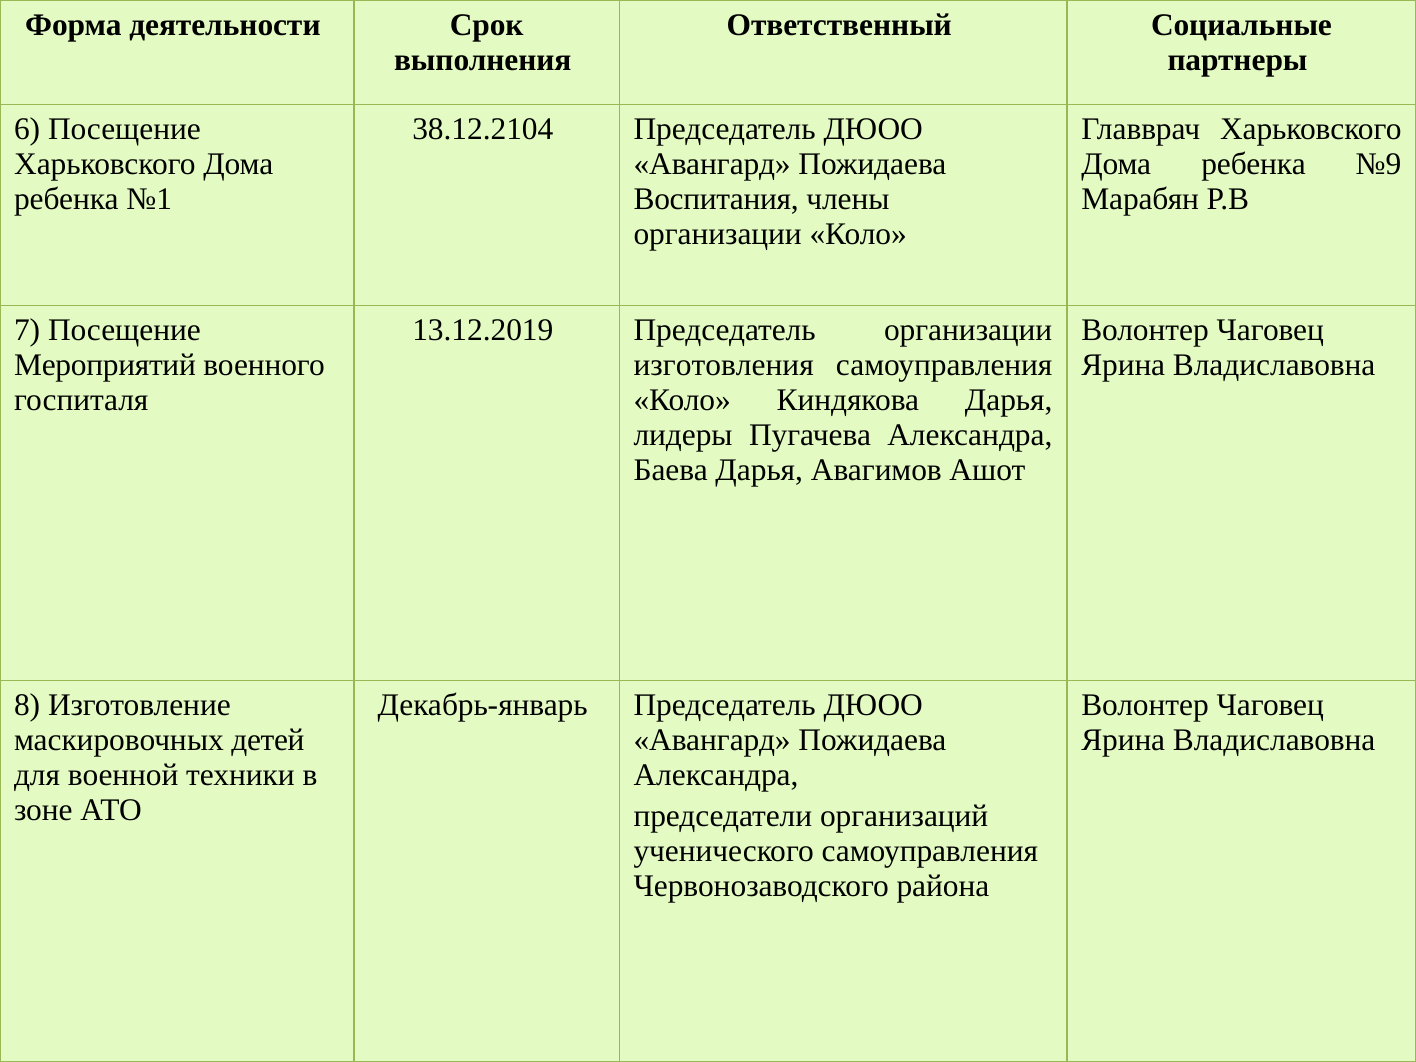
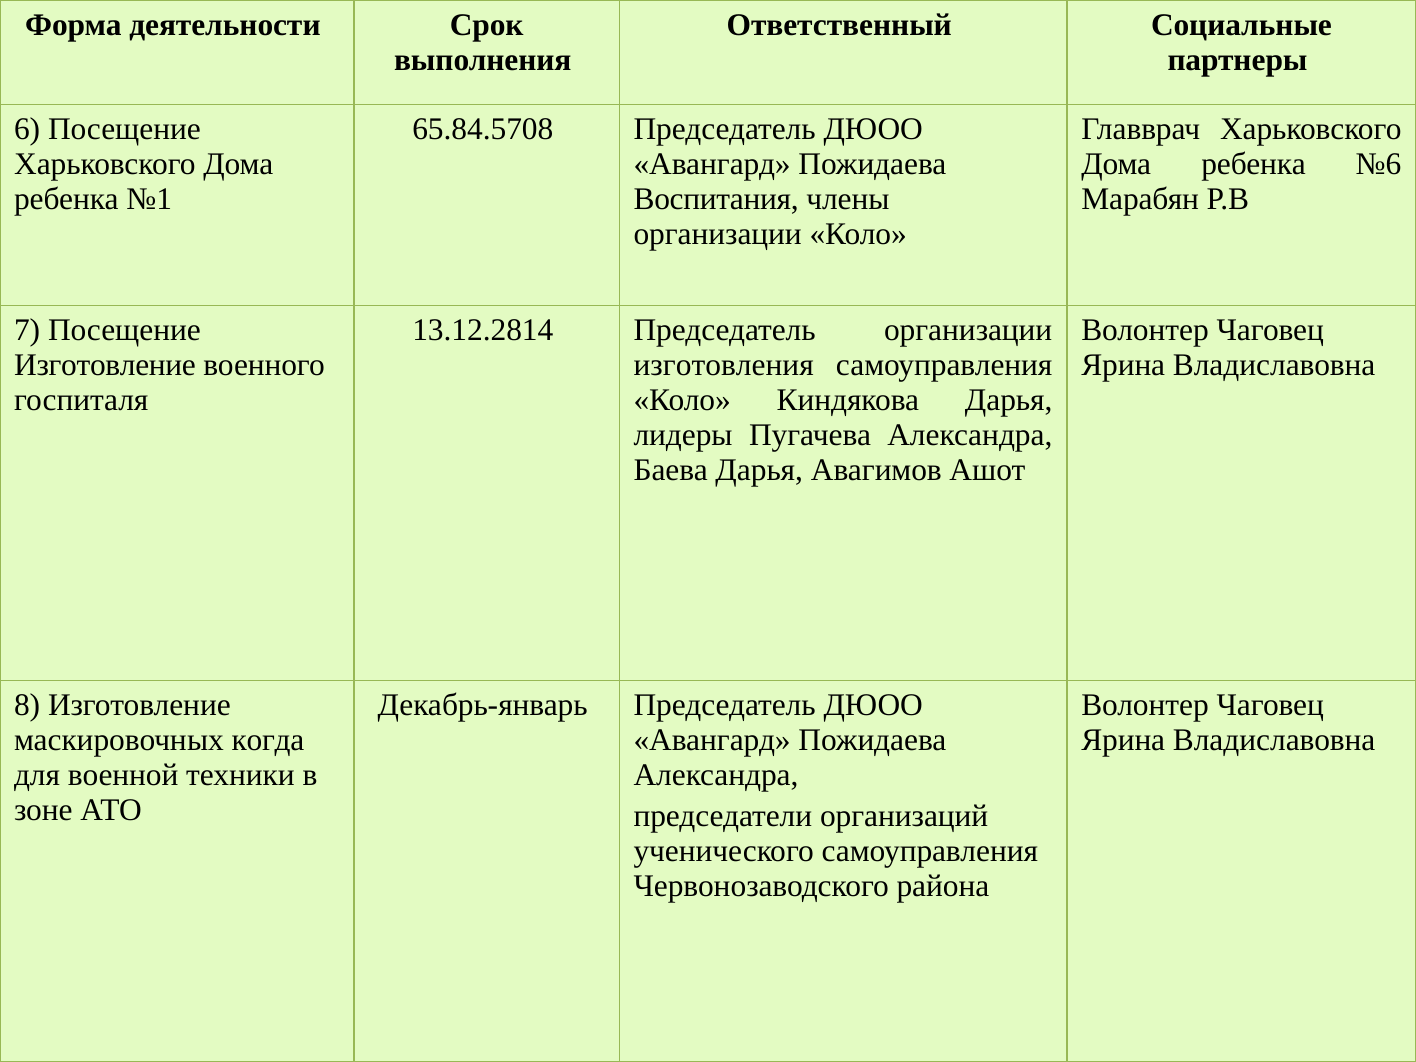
38.12.2104: 38.12.2104 -> 65.84.5708
№9: №9 -> №6
13.12.2019: 13.12.2019 -> 13.12.2814
Мероприятий at (105, 365): Мероприятий -> Изготовление
детей: детей -> когда
